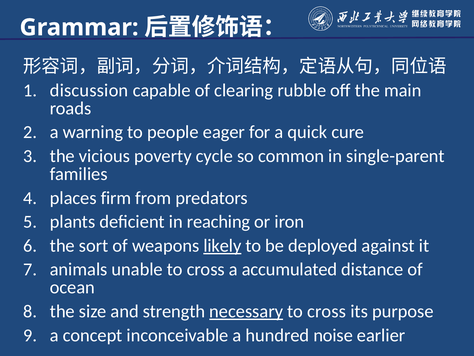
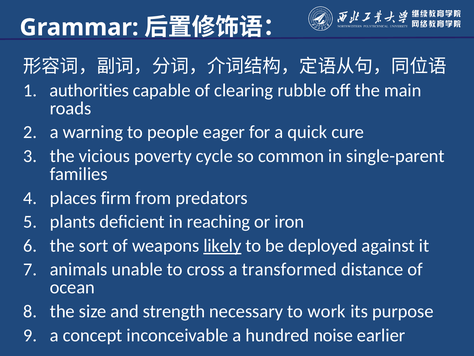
discussion: discussion -> authorities
accumulated: accumulated -> transformed
necessary underline: present -> none
cross at (327, 311): cross -> work
